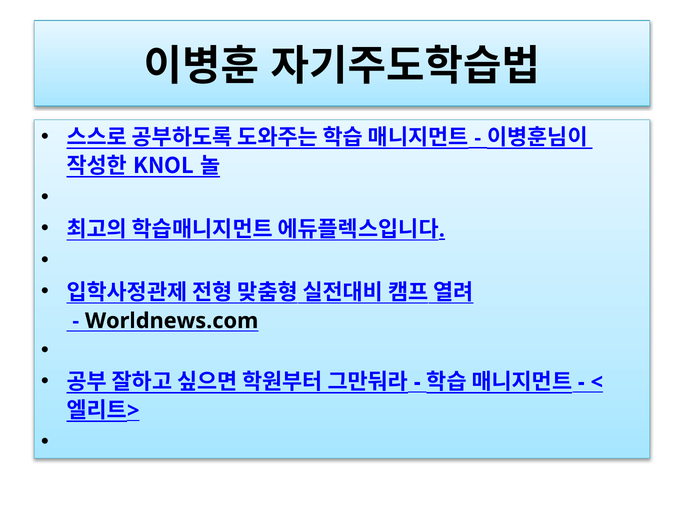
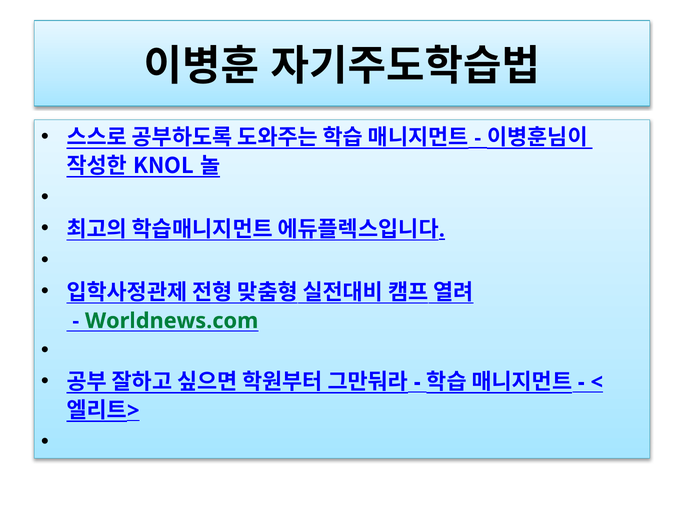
Worldnews.com colour: black -> green
